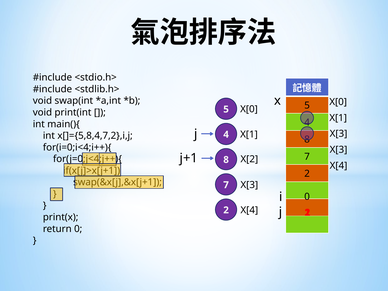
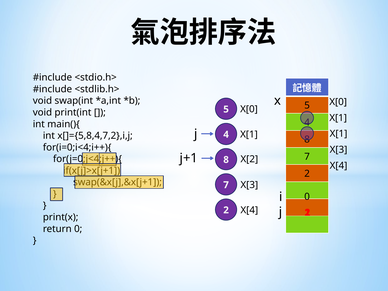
X[3 at (339, 134): X[3 -> X[1
